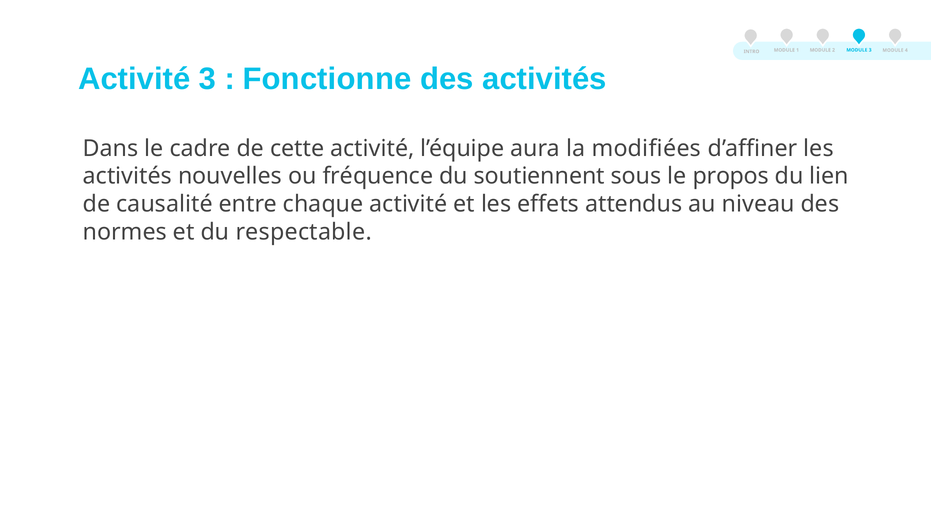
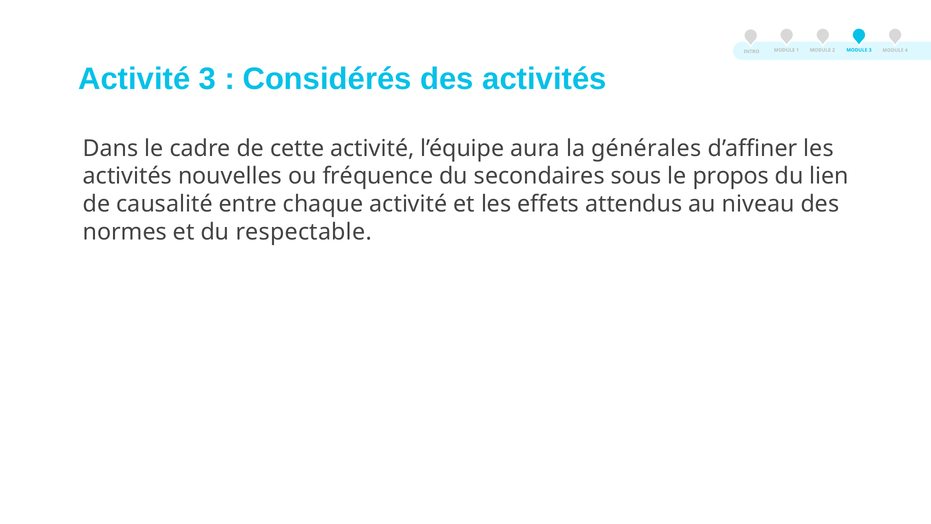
Fonctionne: Fonctionne -> Considérés
modifiées: modifiées -> générales
soutiennent: soutiennent -> secondaires
